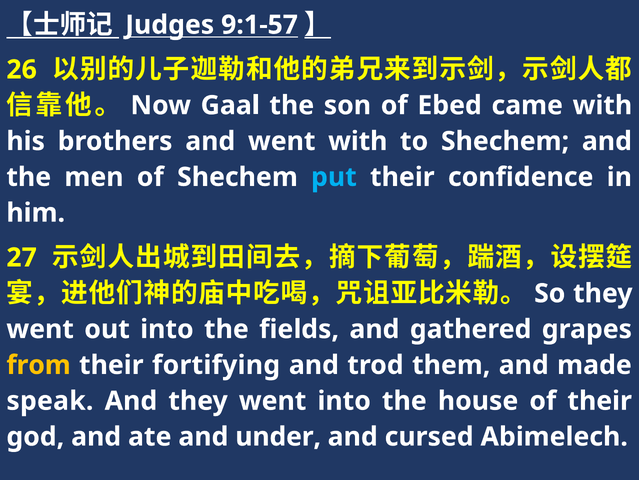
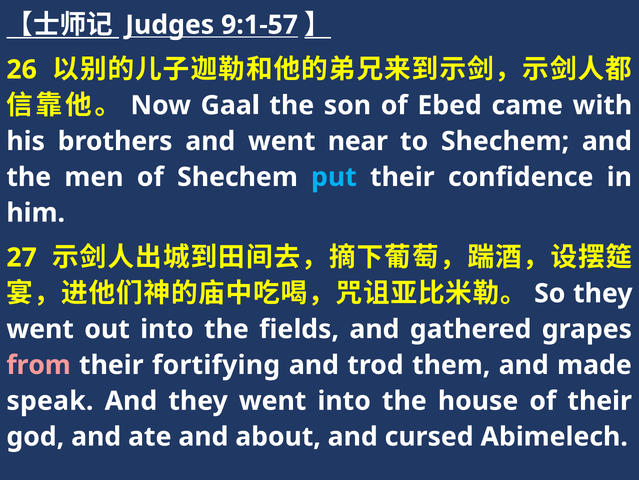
went with: with -> near
from colour: yellow -> pink
under: under -> about
